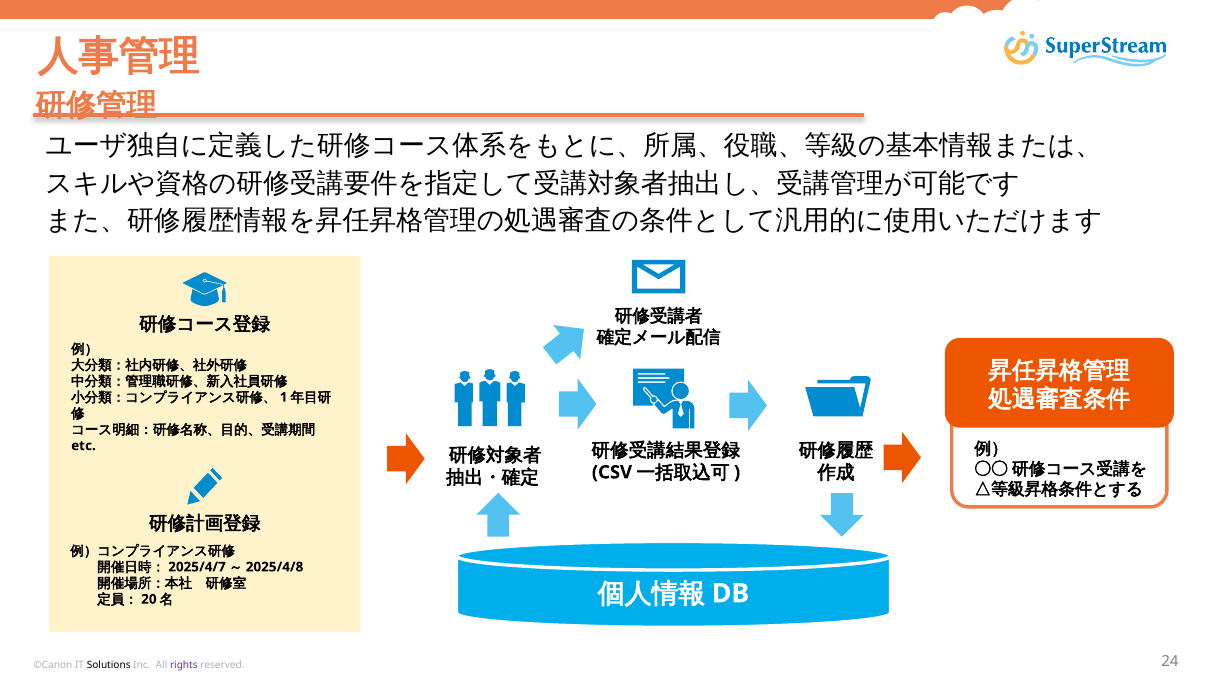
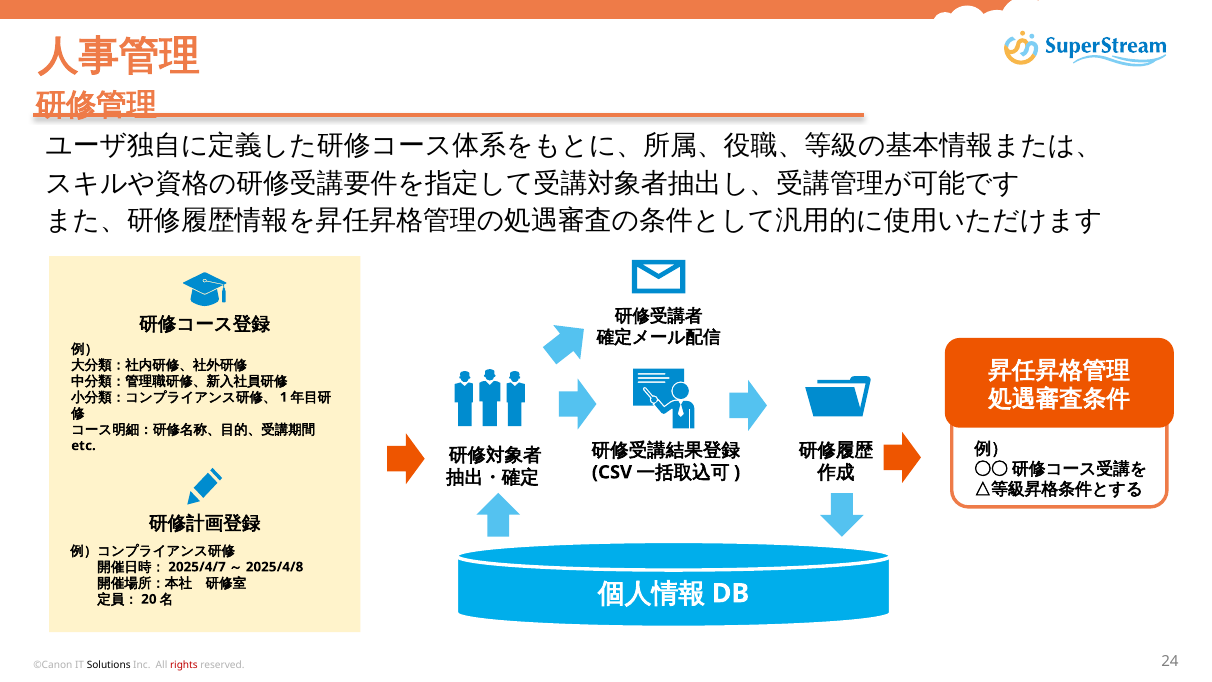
rights colour: purple -> red
